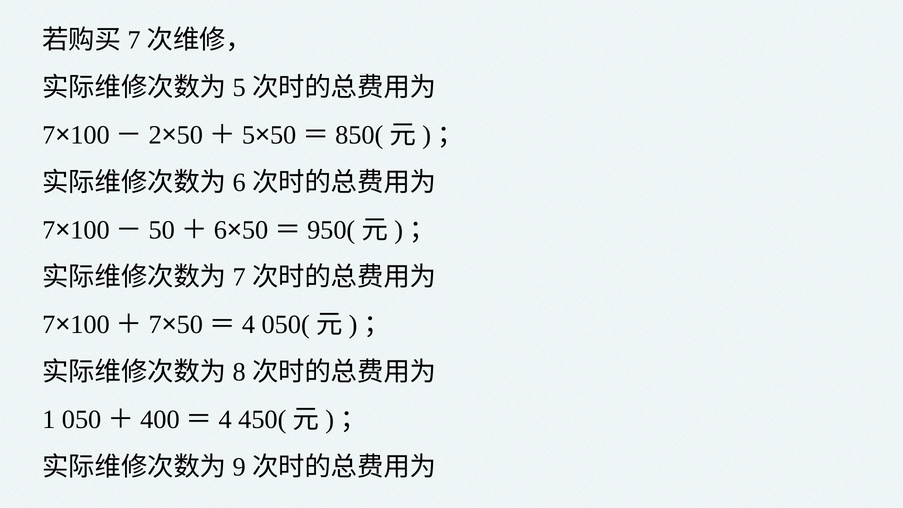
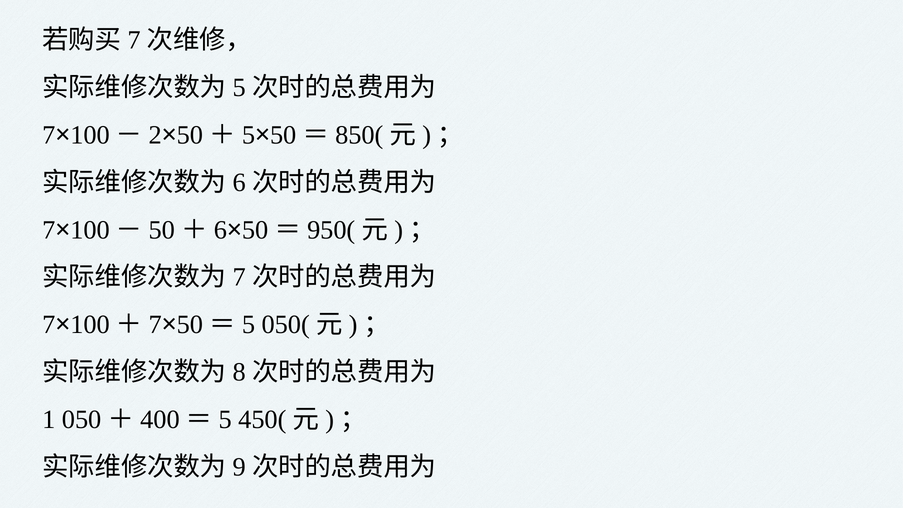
4 at (248, 325): 4 -> 5
4 at (225, 420): 4 -> 5
